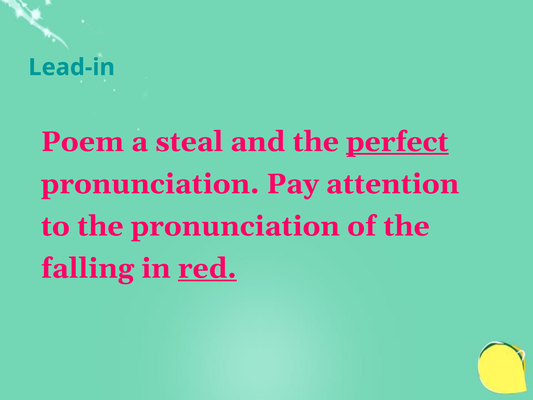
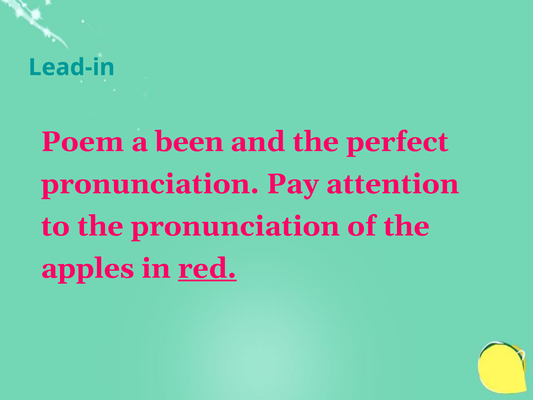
steal: steal -> been
perfect underline: present -> none
falling: falling -> apples
